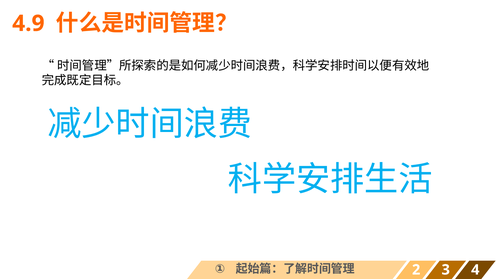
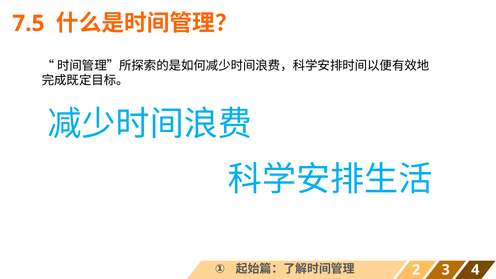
4.9: 4.9 -> 7.5
